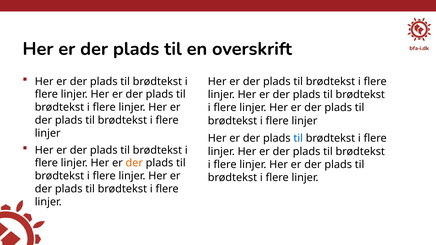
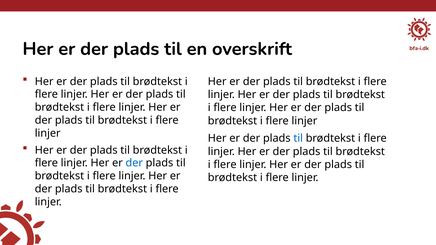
der at (134, 163) colour: orange -> blue
